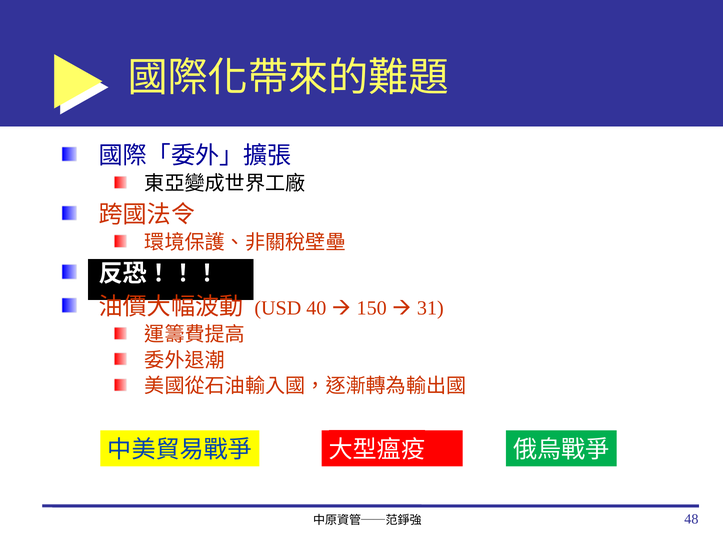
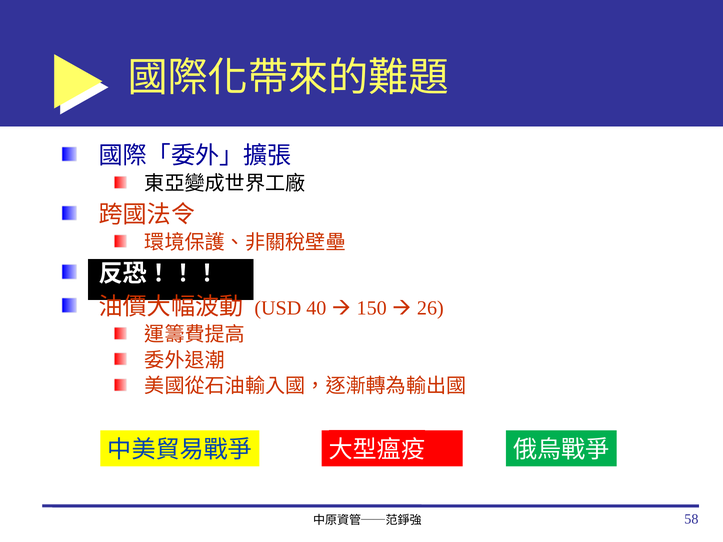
31: 31 -> 26
48: 48 -> 58
